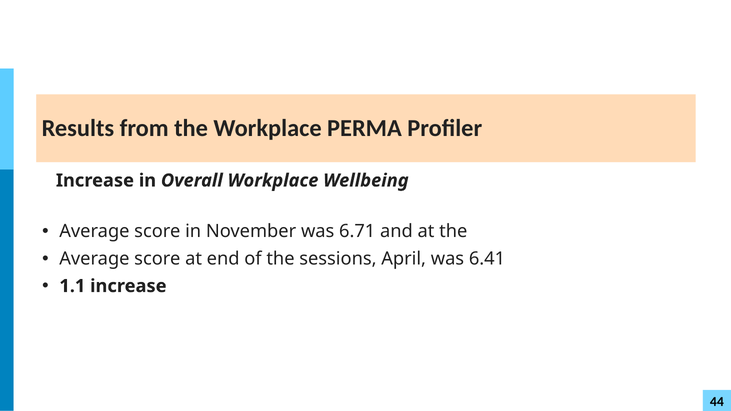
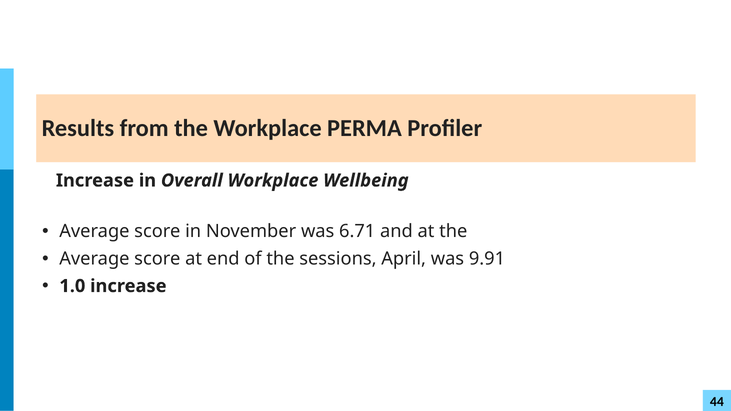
6.41: 6.41 -> 9.91
1.1: 1.1 -> 1.0
